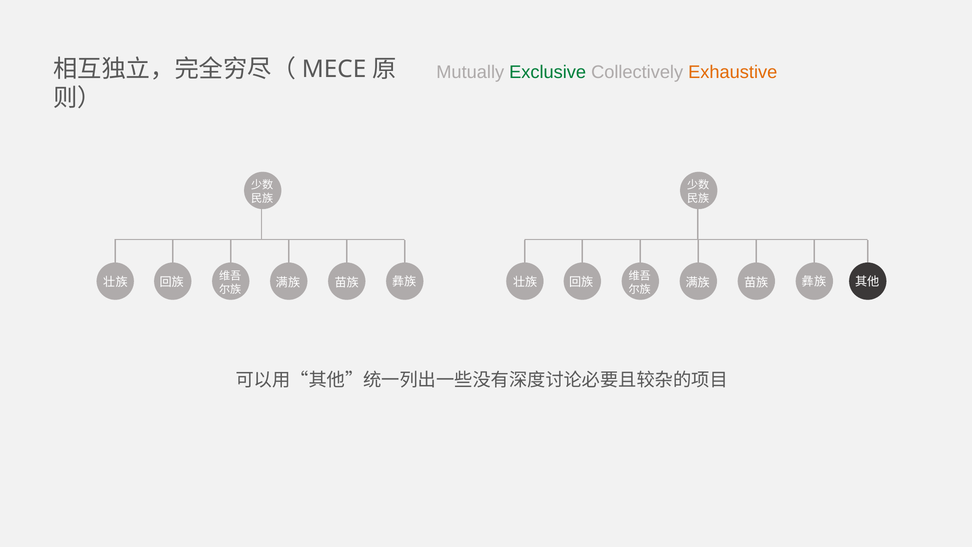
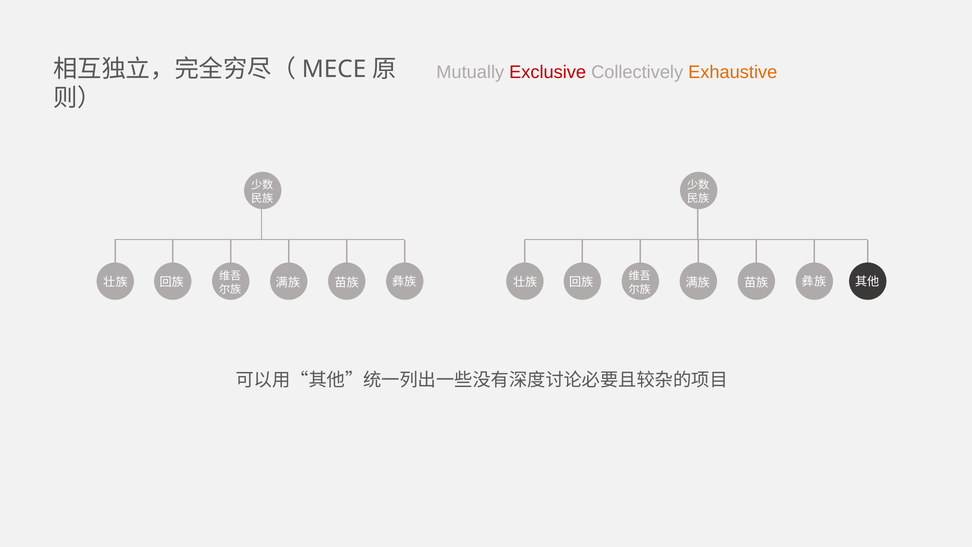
Exclusive colour: green -> red
